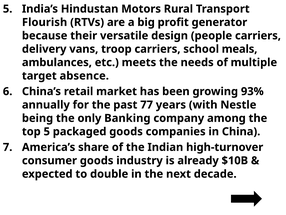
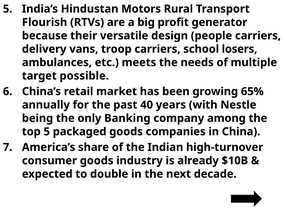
meals: meals -> losers
absence: absence -> possible
93%: 93% -> 65%
77: 77 -> 40
